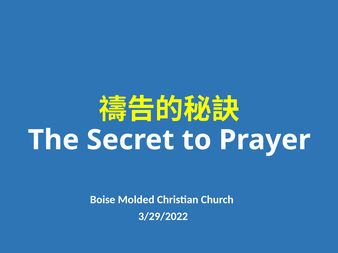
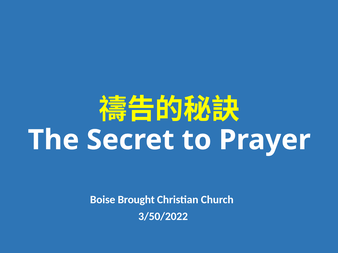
Molded: Molded -> Brought
3/29/2022: 3/29/2022 -> 3/50/2022
